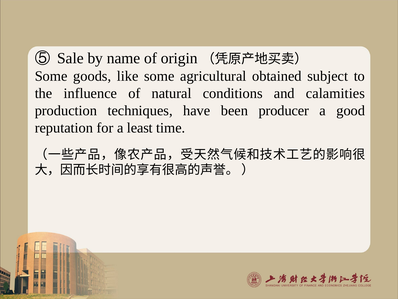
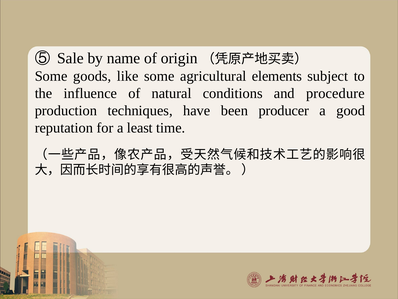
obtained: obtained -> elements
calamities: calamities -> procedure
